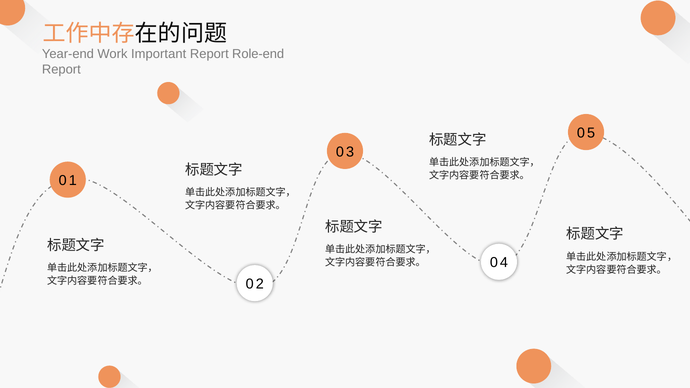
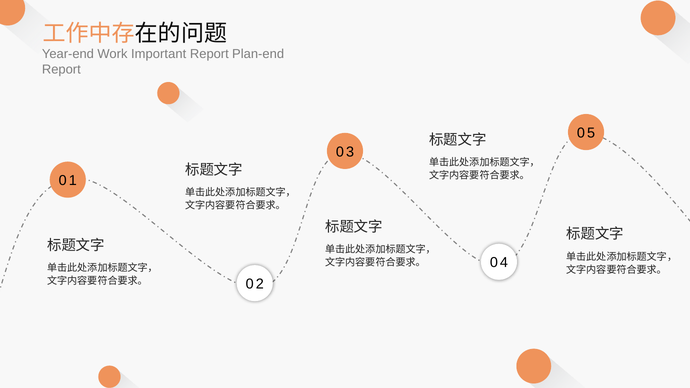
Role-end: Role-end -> Plan-end
